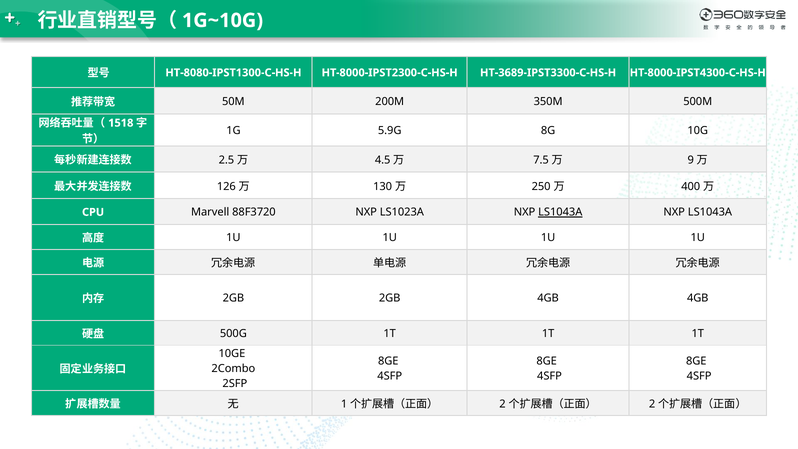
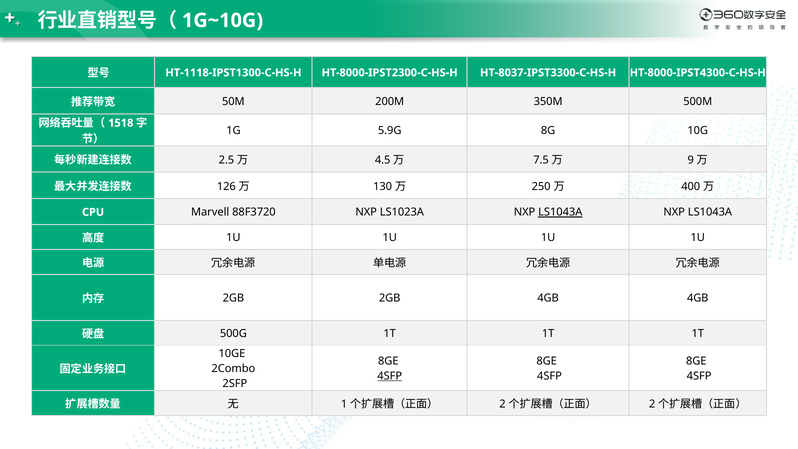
HT-8080-IPST1300-C-HS-H: HT-8080-IPST1300-C-HS-H -> HT-1118-IPST1300-C-HS-H
HT-3689-IPST3300-C-HS-H: HT-3689-IPST3300-C-HS-H -> HT-8037-IPST3300-C-HS-H
4SFP at (390, 376) underline: none -> present
